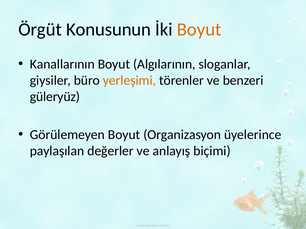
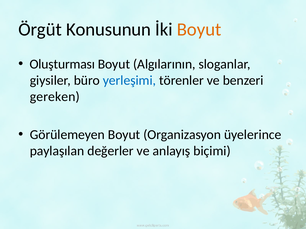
Kanallarının: Kanallarının -> Oluşturması
yerleşimi colour: orange -> blue
güleryüz: güleryüz -> gereken
